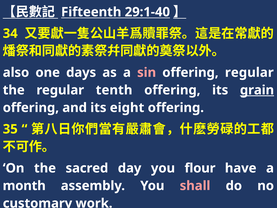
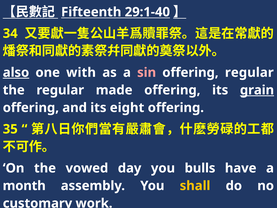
also underline: none -> present
days: days -> with
tenth: tenth -> made
sacred: sacred -> vowed
flour: flour -> bulls
shall colour: pink -> yellow
